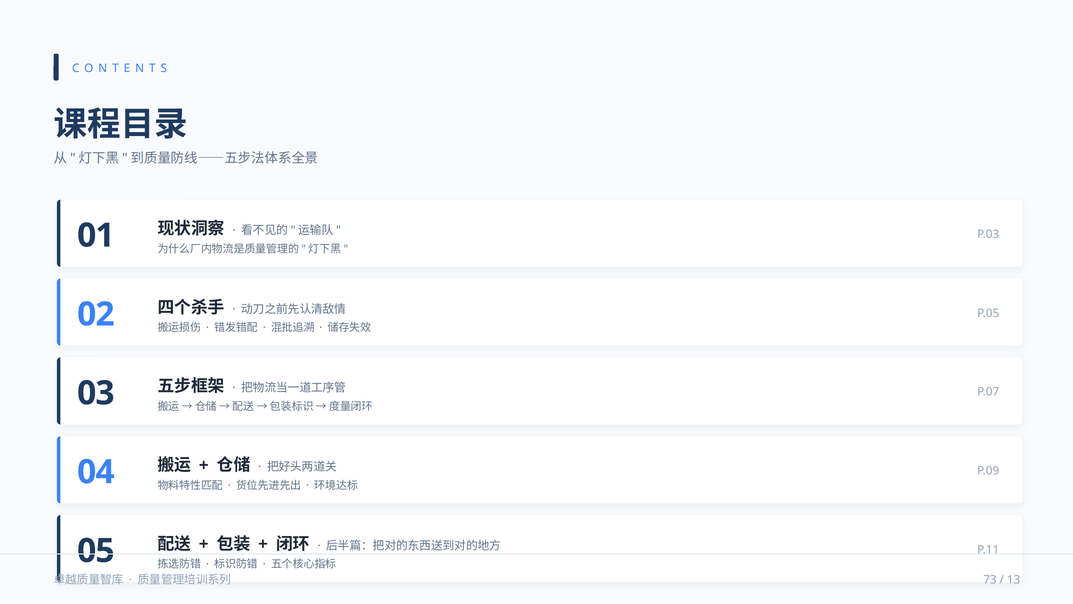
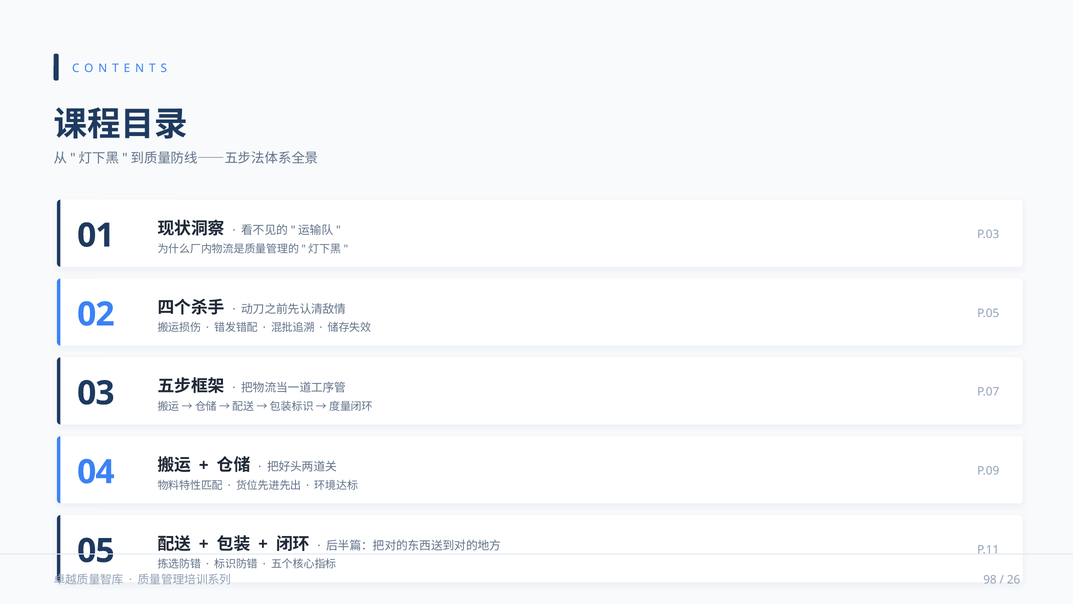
73: 73 -> 98
13: 13 -> 26
